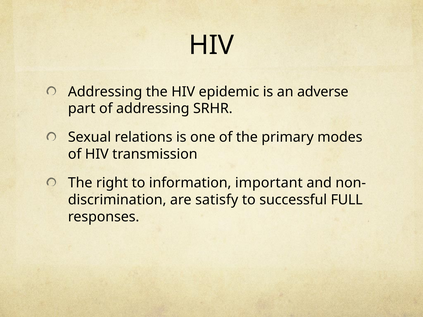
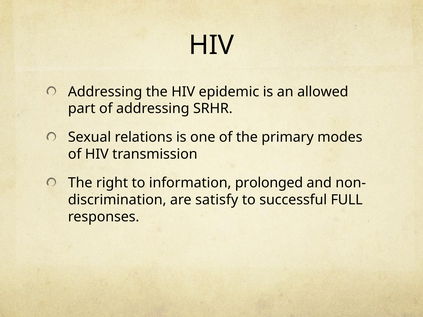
adverse: adverse -> allowed
important: important -> prolonged
